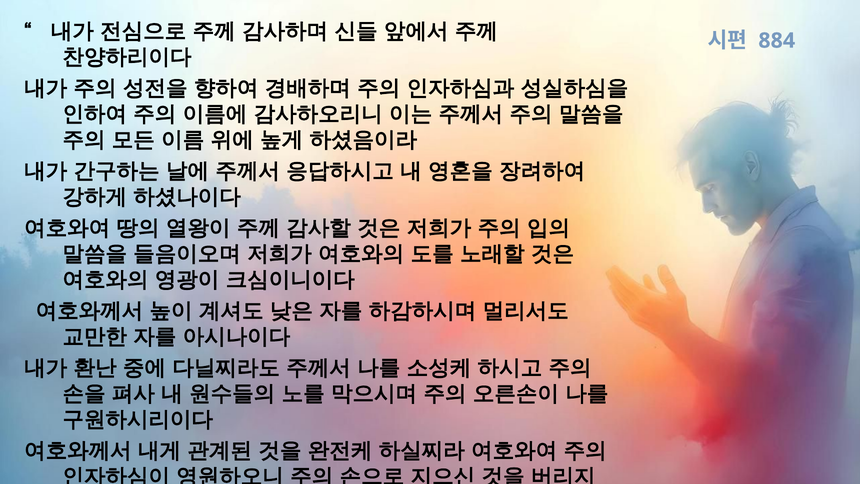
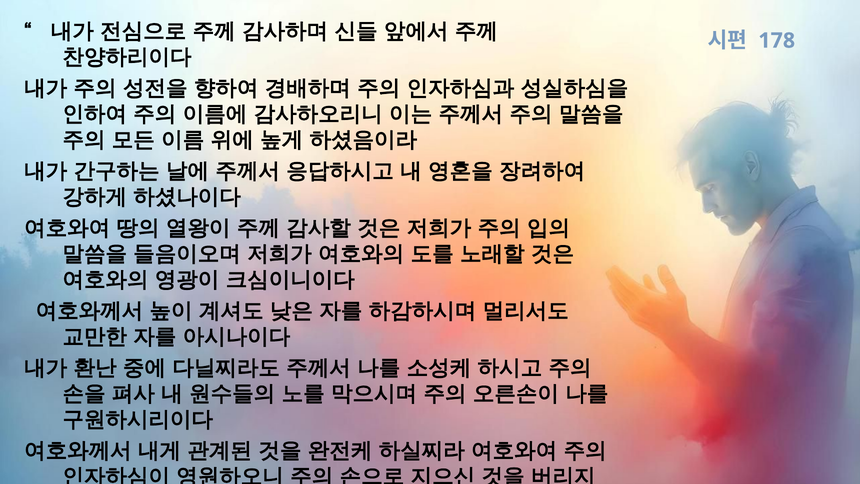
884: 884 -> 178
